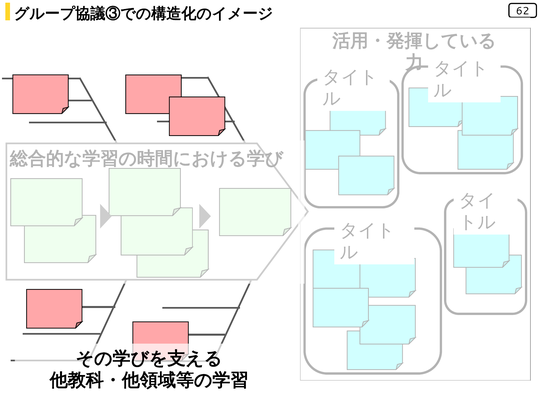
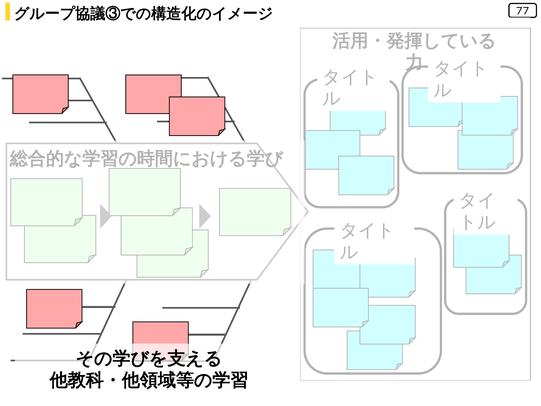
62: 62 -> 77
